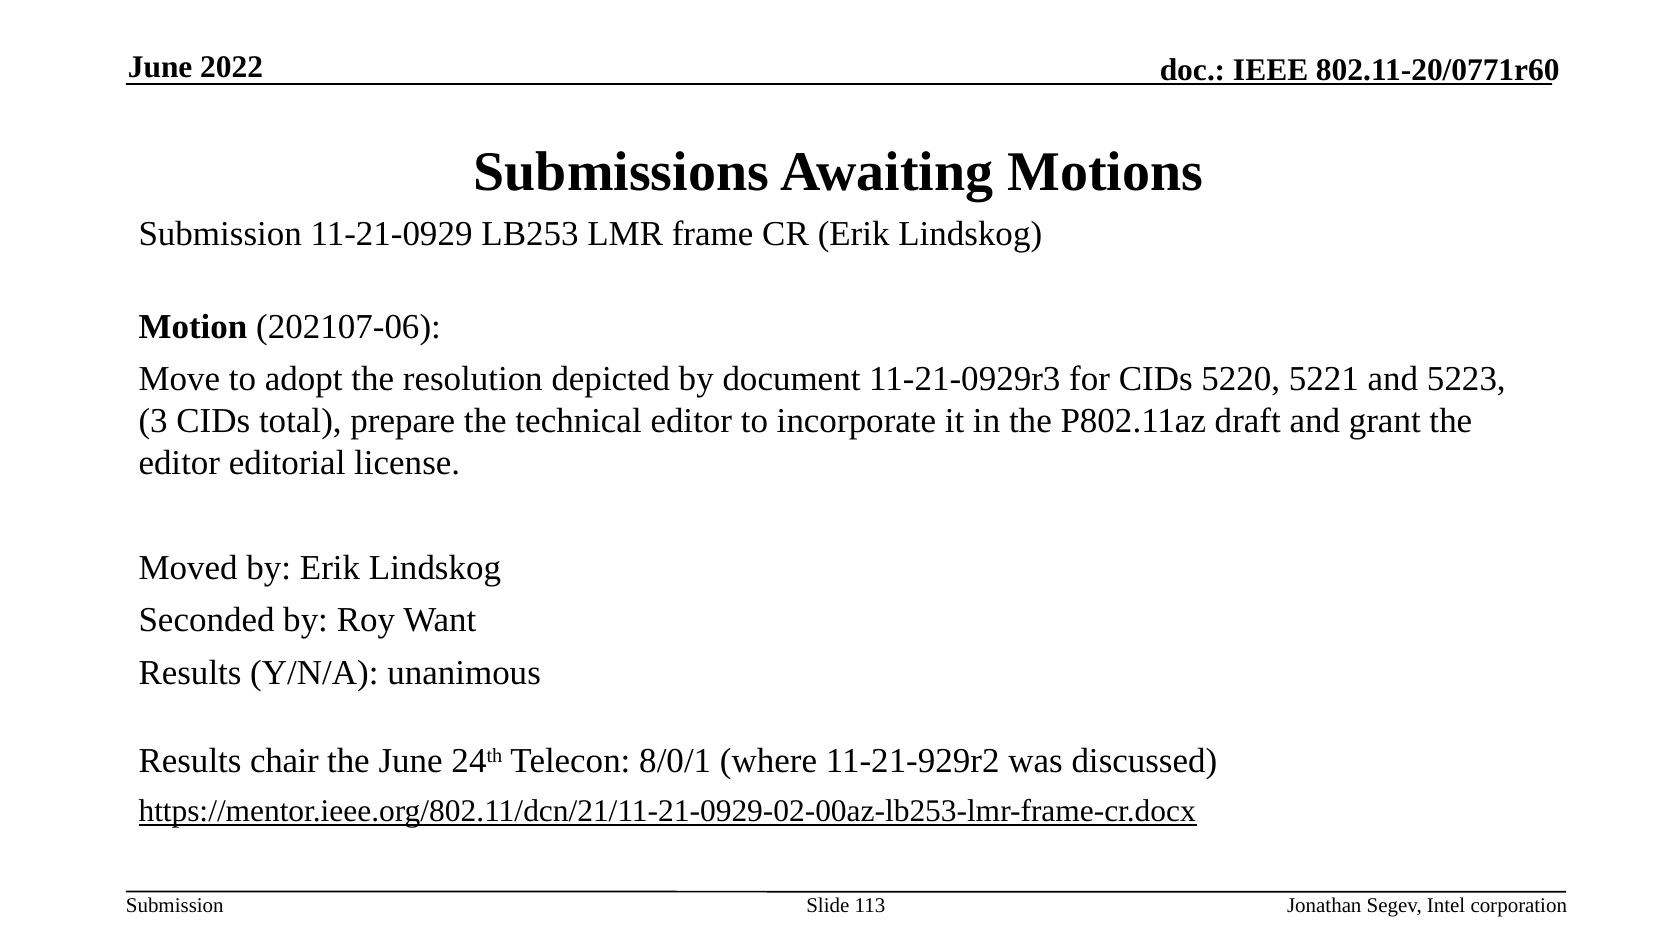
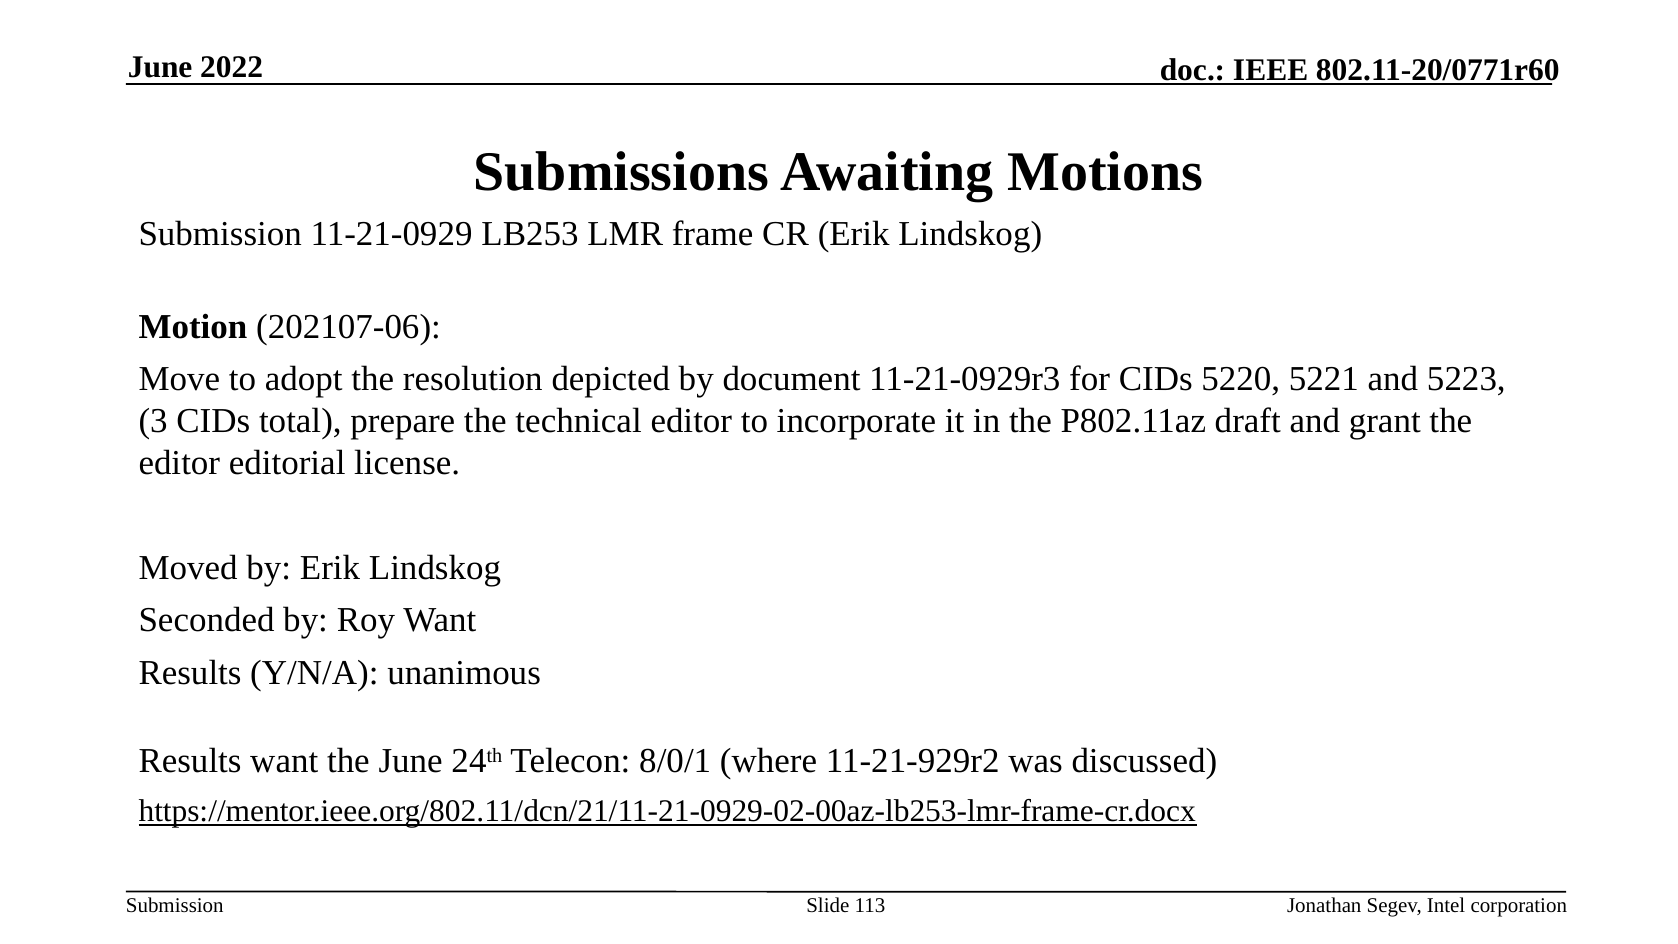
Results chair: chair -> want
